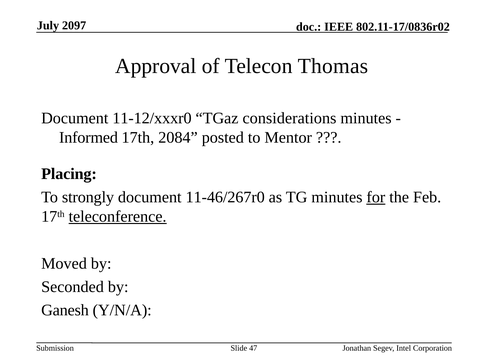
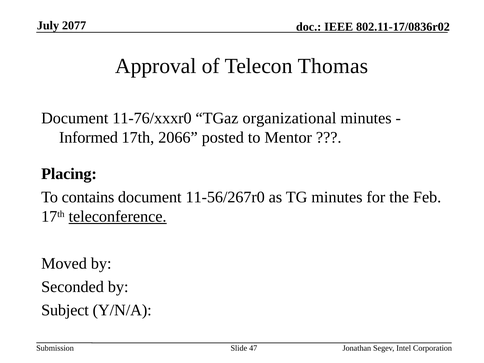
2097: 2097 -> 2077
11-12/xxxr0: 11-12/xxxr0 -> 11-76/xxxr0
considerations: considerations -> organizational
2084: 2084 -> 2066
strongly: strongly -> contains
11-46/267r0: 11-46/267r0 -> 11-56/267r0
for underline: present -> none
Ganesh: Ganesh -> Subject
